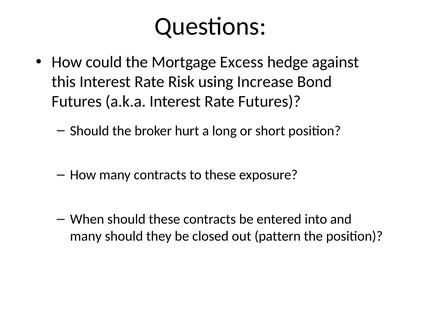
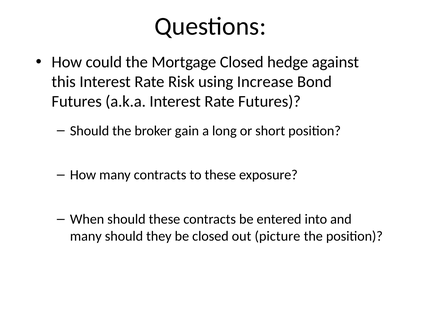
Mortgage Excess: Excess -> Closed
hurt: hurt -> gain
pattern: pattern -> picture
